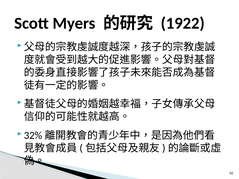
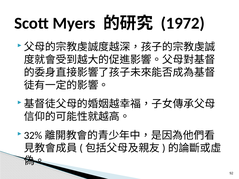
1922: 1922 -> 1972
